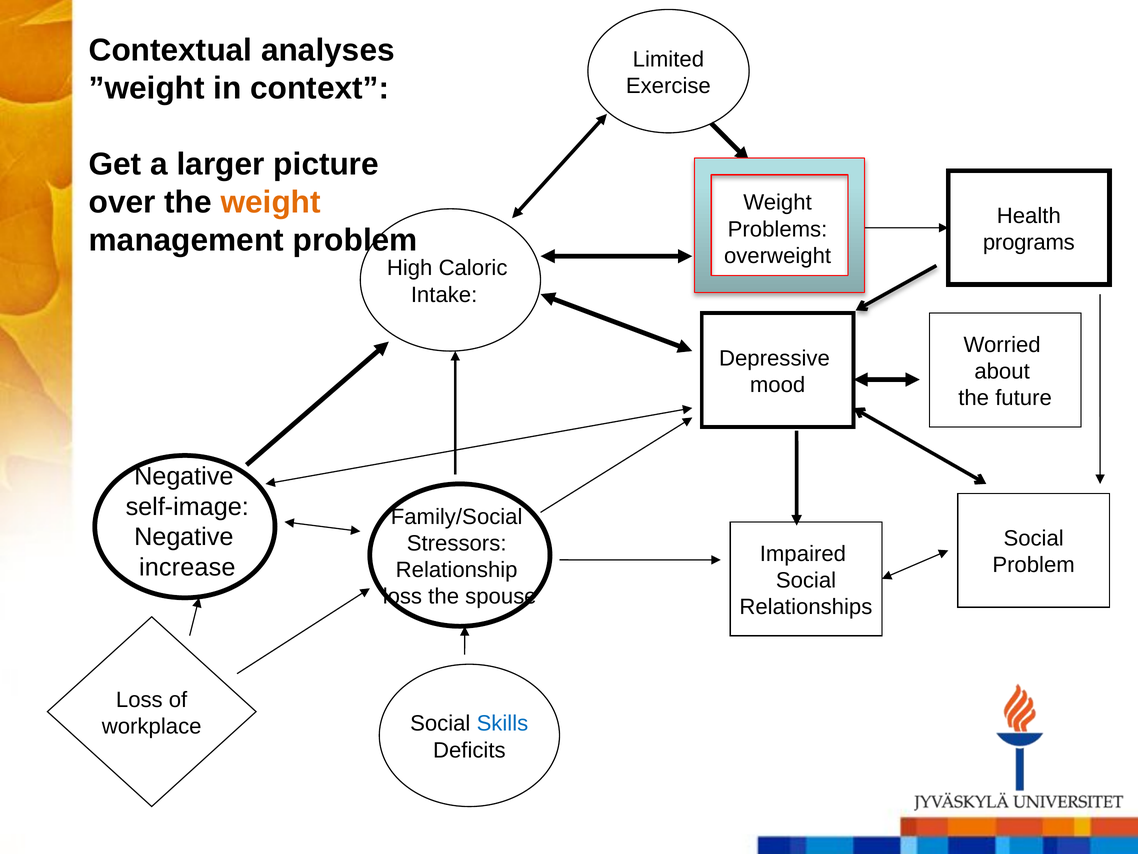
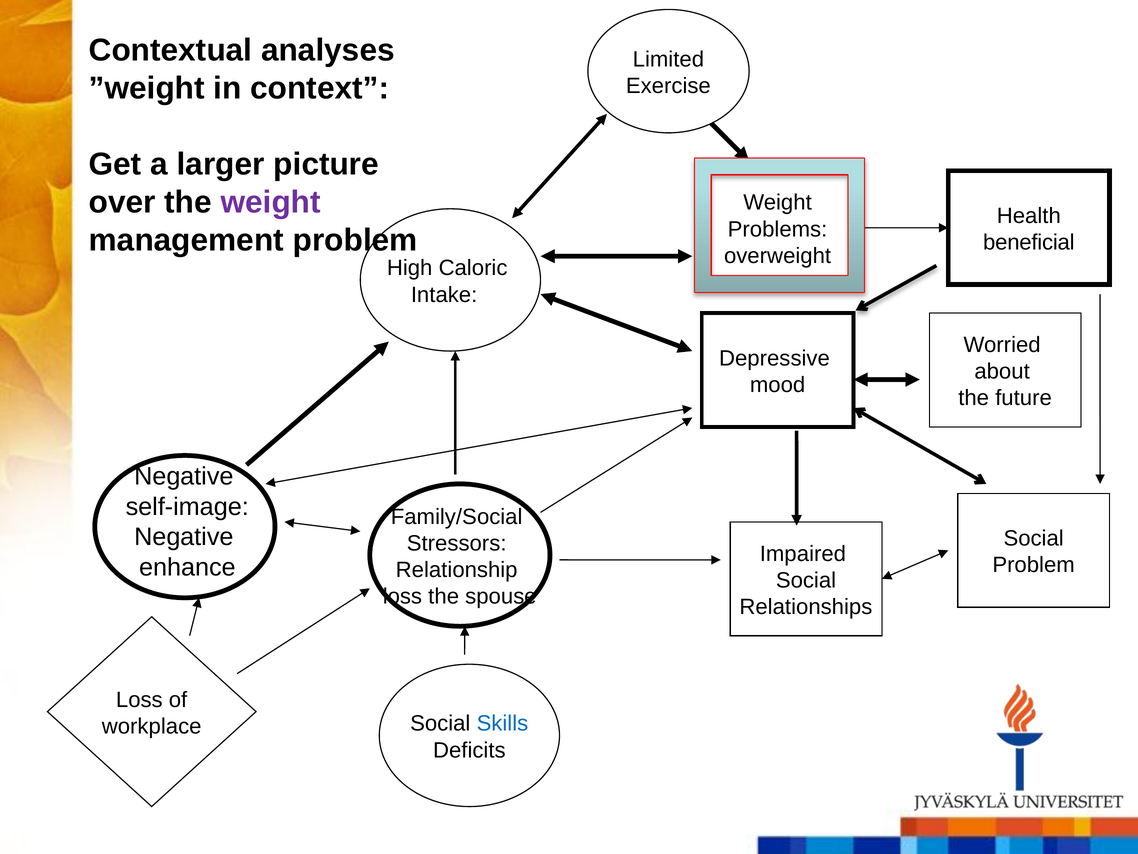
weight at (271, 202) colour: orange -> purple
programs: programs -> beneficial
increase: increase -> enhance
